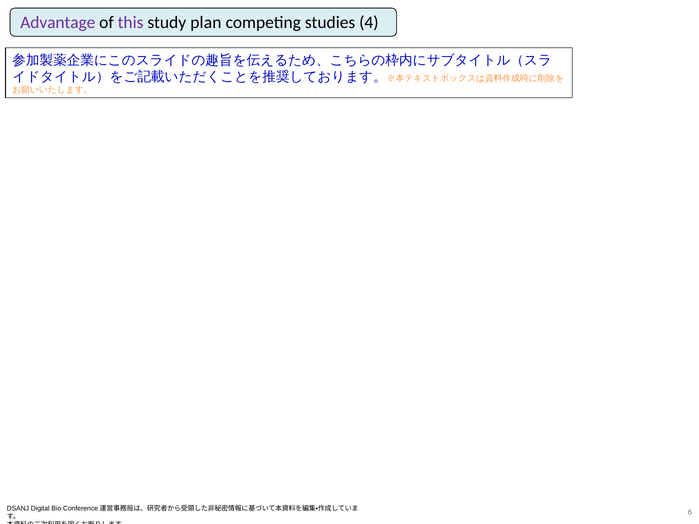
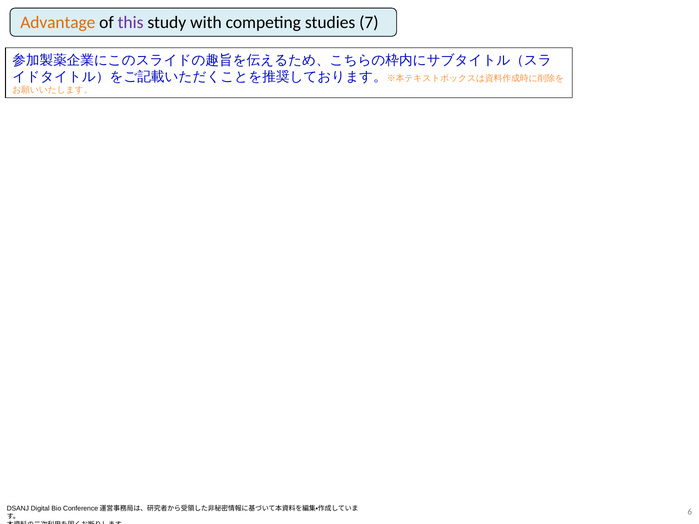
Advantage colour: purple -> orange
plan: plan -> with
4: 4 -> 7
